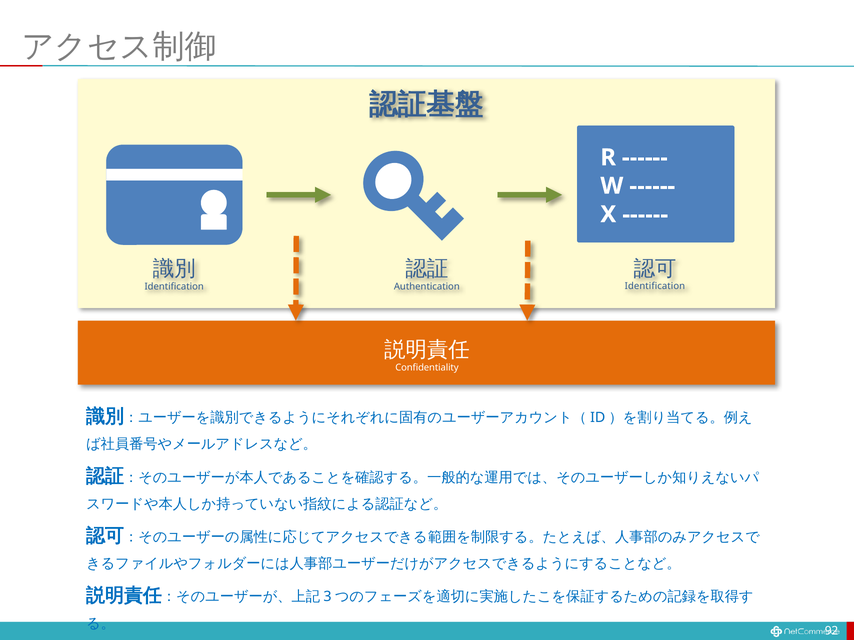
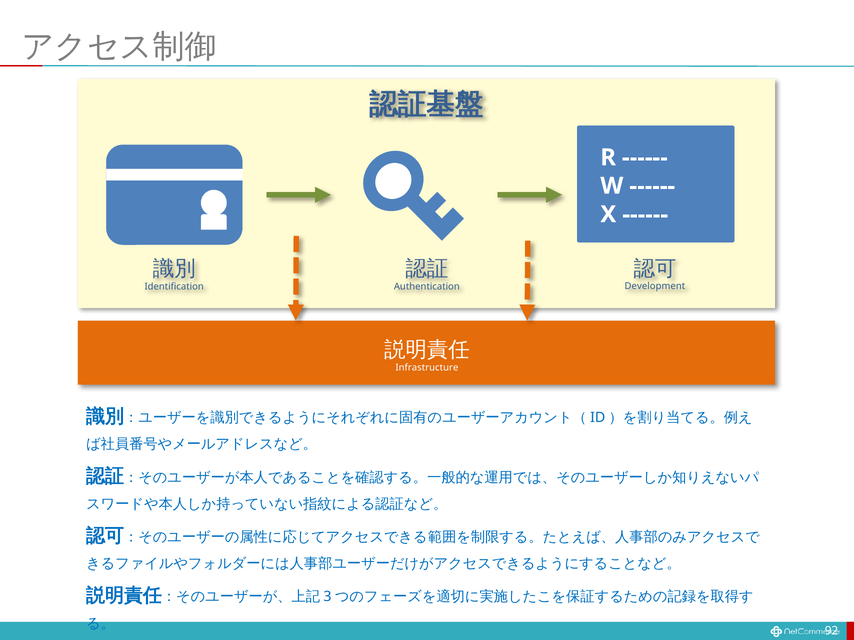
Identification at (655, 286): Identification -> Development
Confidentiality: Confidentiality -> Infrastructure
